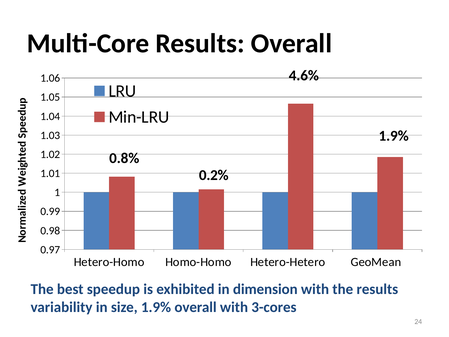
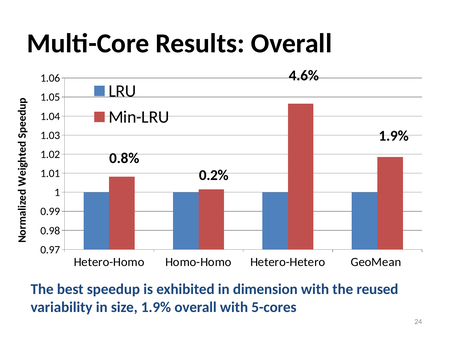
the results: results -> reused
3-cores: 3-cores -> 5-cores
